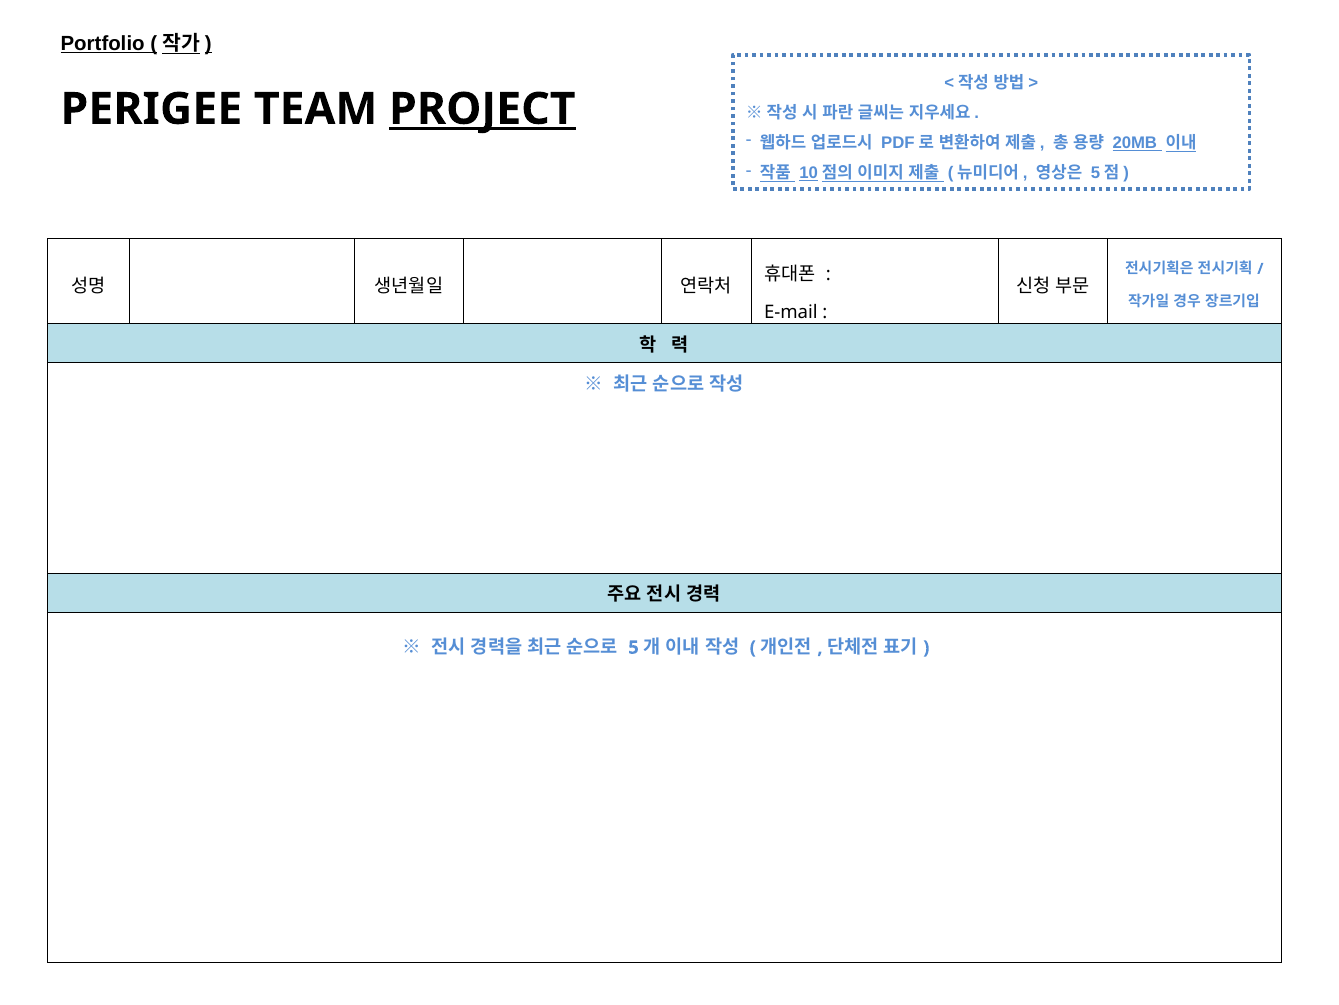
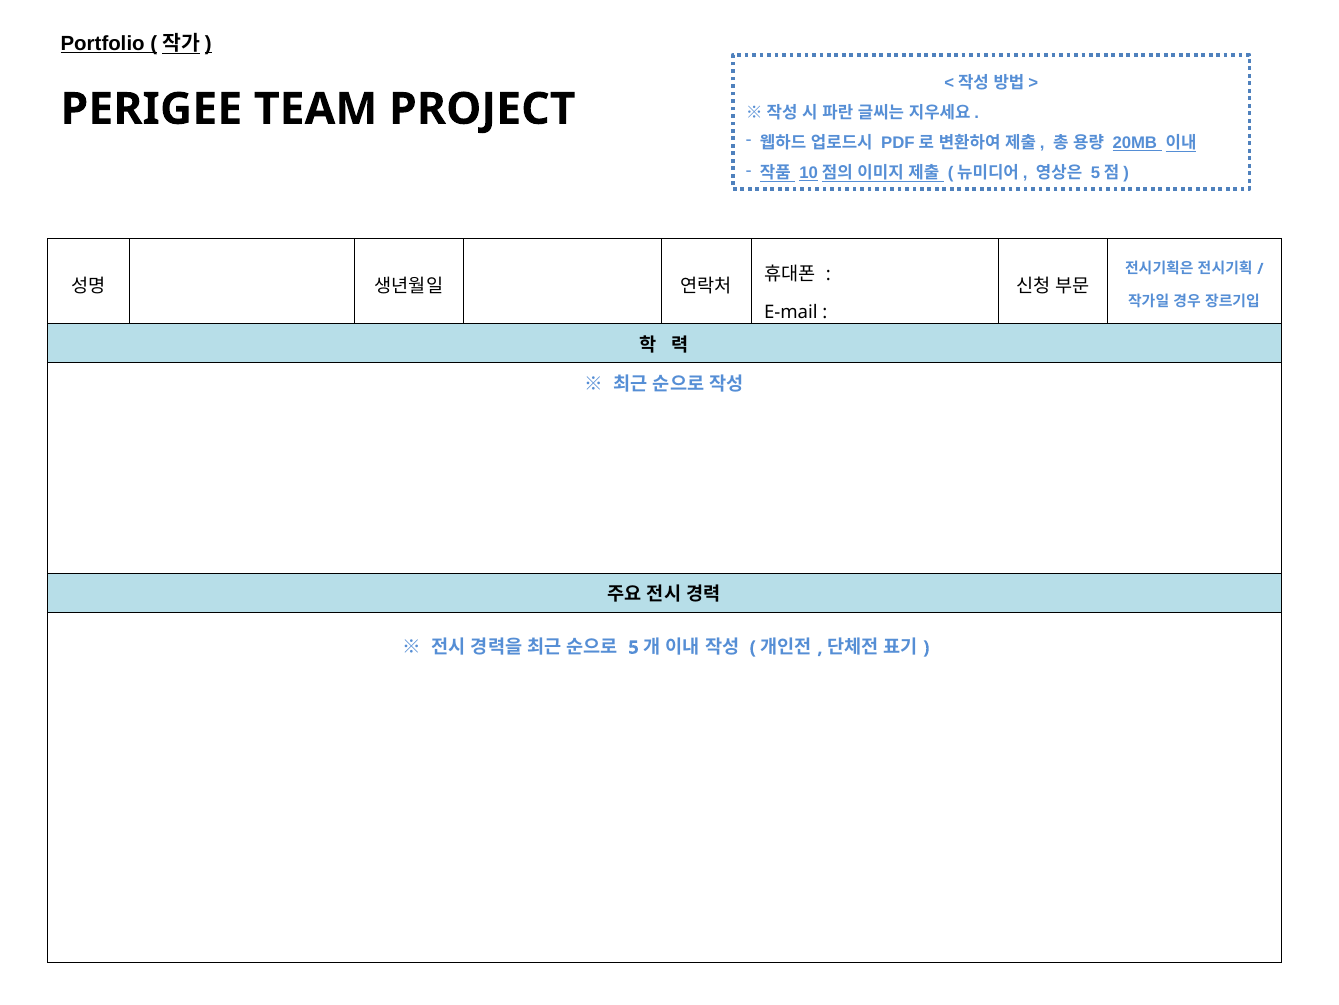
PROJECT underline: present -> none
